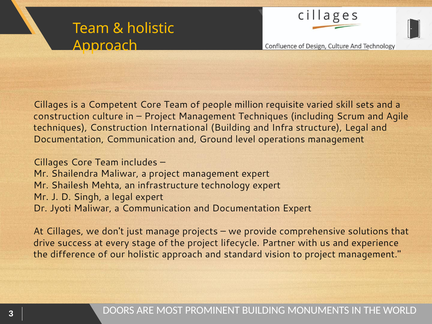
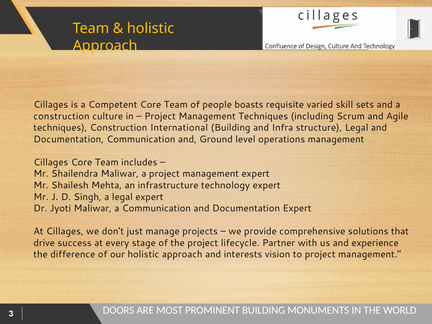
million: million -> boasts
standard: standard -> interests
